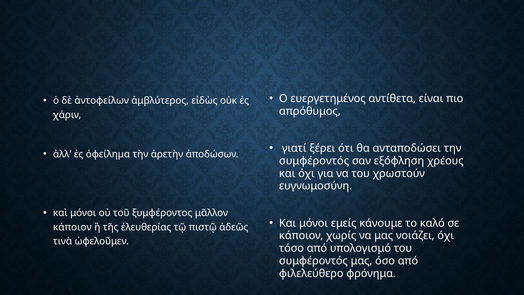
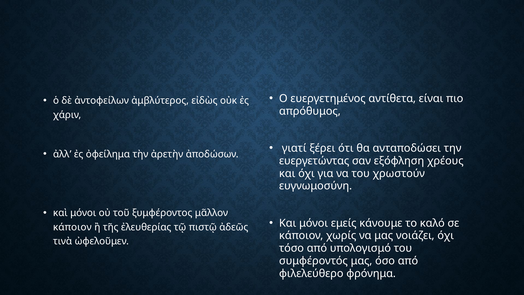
συμφέροντός at (314, 161): συμφέροντός -> ευεργετώντας
